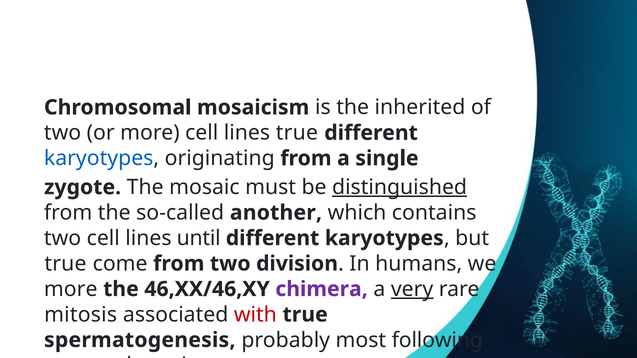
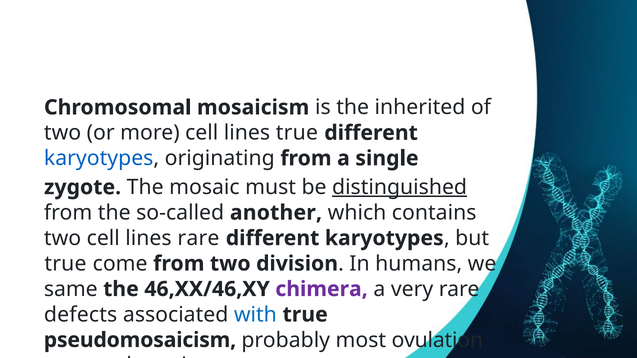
lines until: until -> rare
more at (71, 289): more -> same
very underline: present -> none
mitosis: mitosis -> defects
with colour: red -> blue
spermatogenesis: spermatogenesis -> pseudomosaicism
following: following -> ovulation
